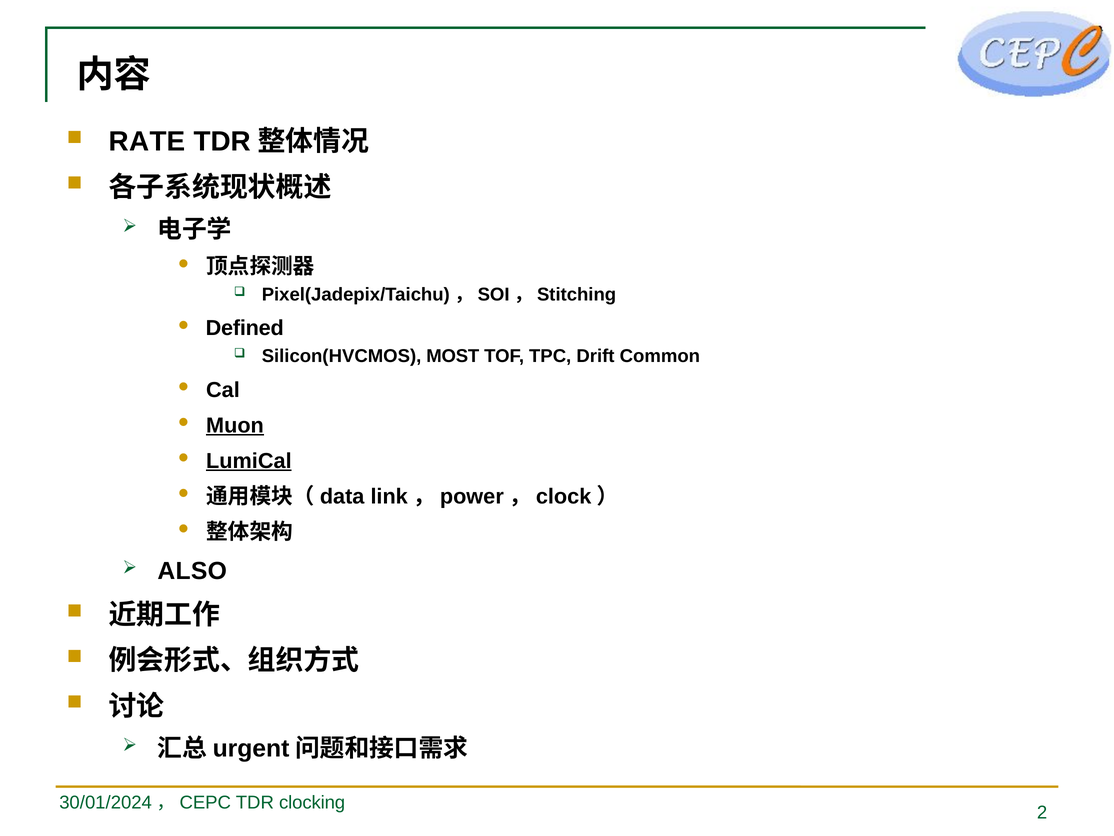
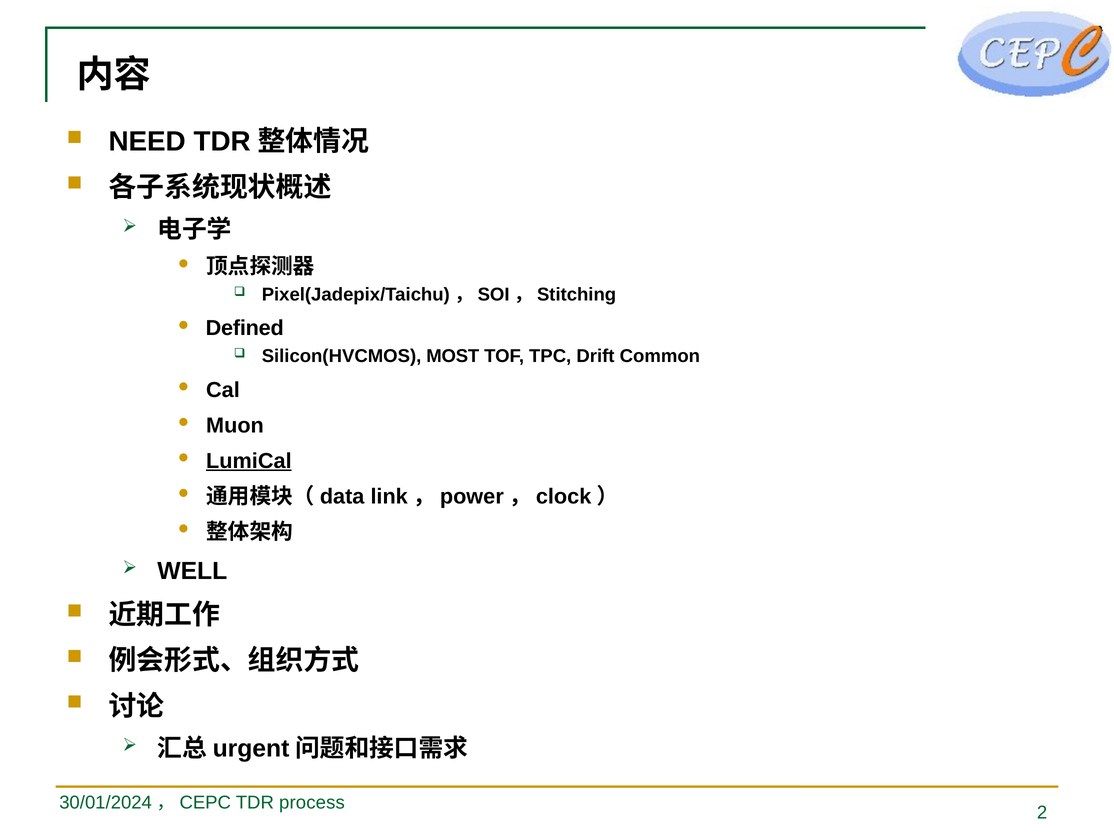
RATE: RATE -> NEED
Muon underline: present -> none
ALSO: ALSO -> WELL
clocking: clocking -> process
